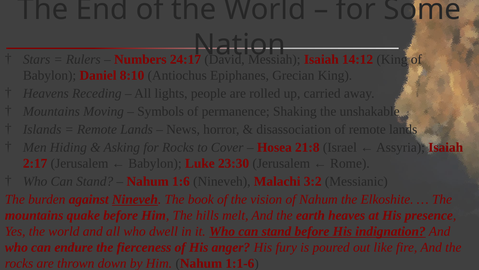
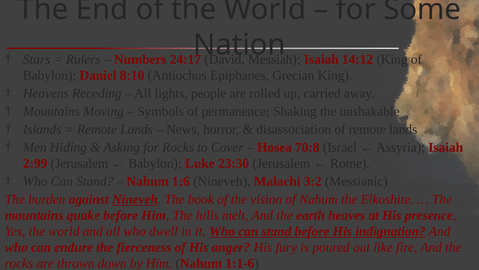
21:8: 21:8 -> 70:8
2:17: 2:17 -> 2:99
